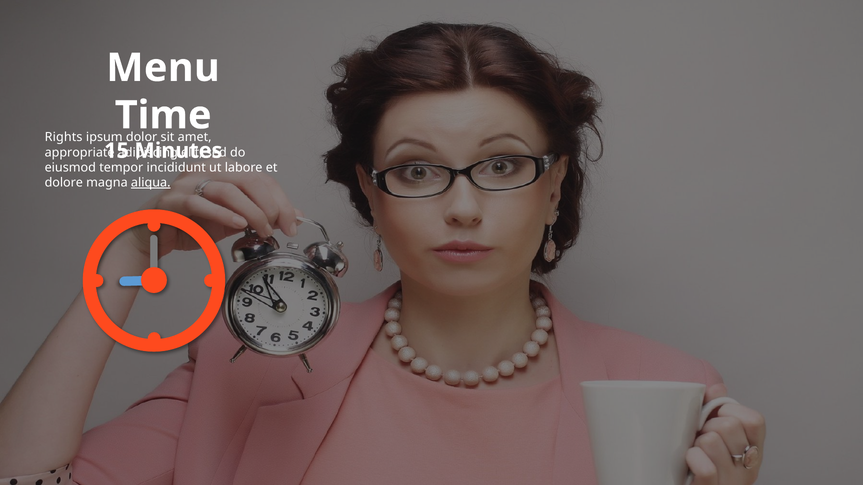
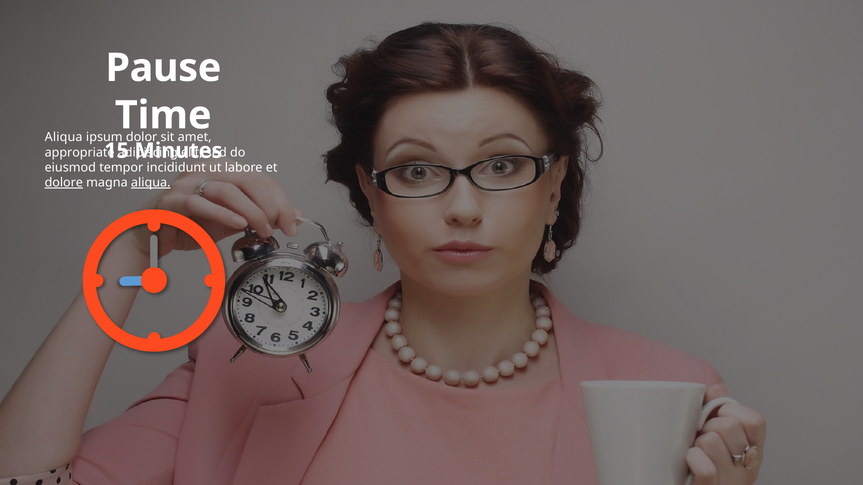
Menu: Menu -> Pause
Rights at (64, 137): Rights -> Aliqua
dolore underline: none -> present
